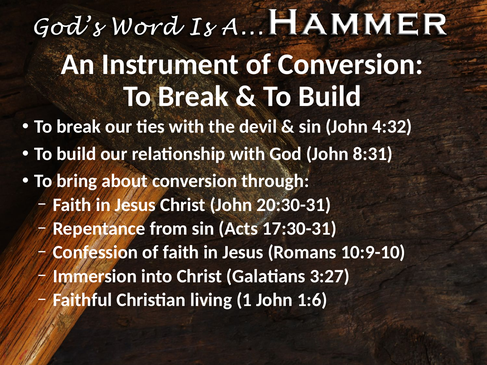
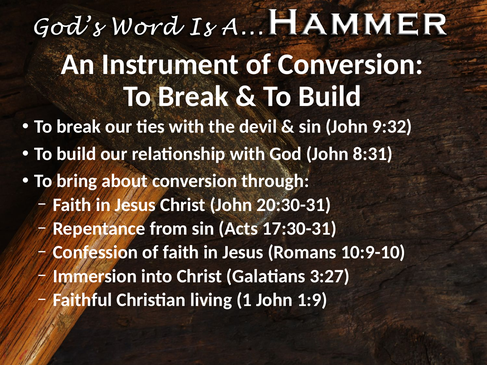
4:32: 4:32 -> 9:32
1:6: 1:6 -> 1:9
